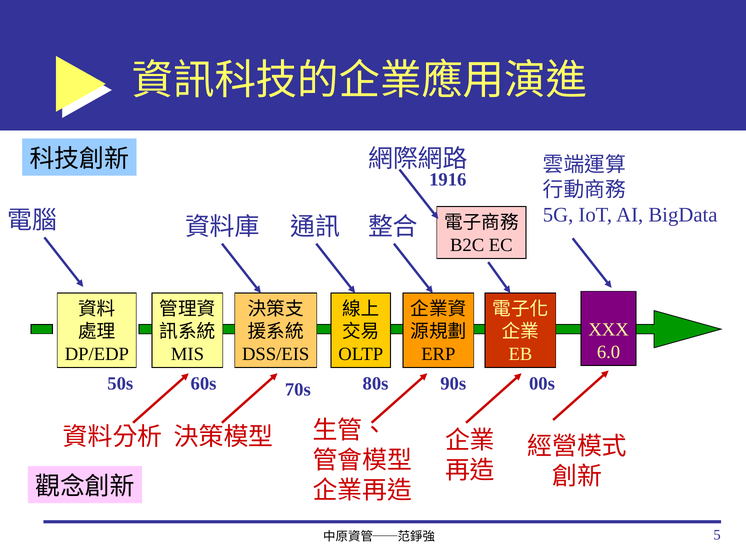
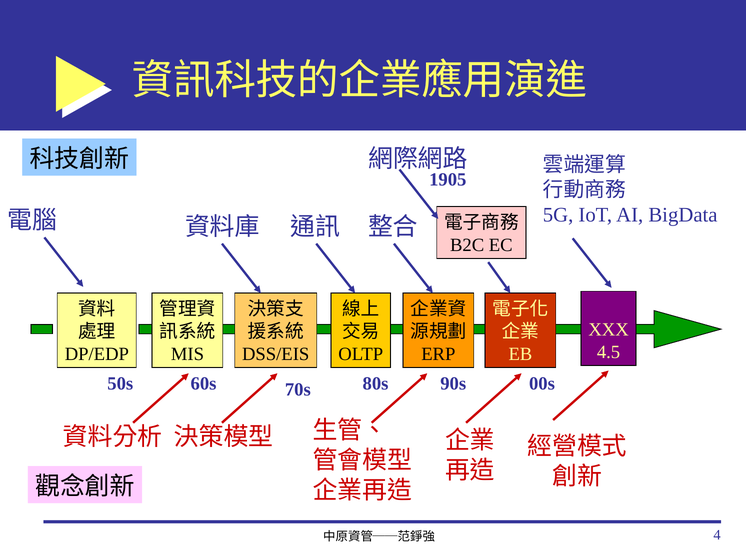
1916: 1916 -> 1905
6.0: 6.0 -> 4.5
5: 5 -> 4
